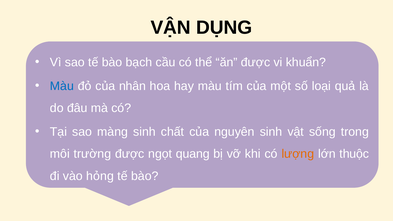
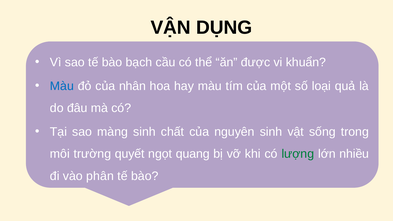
trường được: được -> quyết
lượng colour: orange -> green
thuộc: thuộc -> nhiều
hỏng: hỏng -> phân
